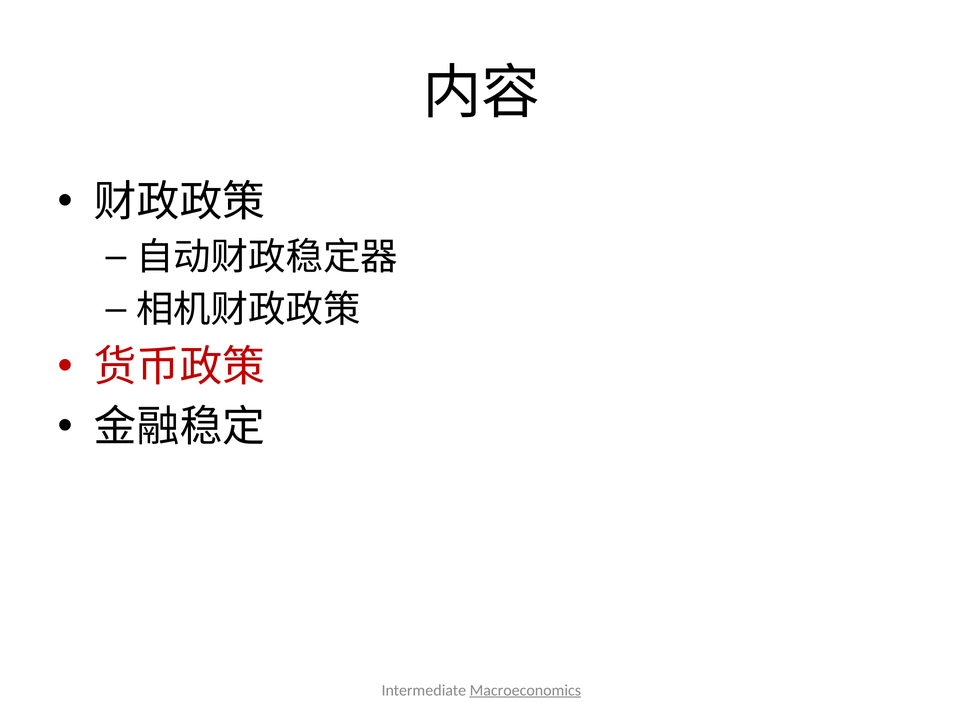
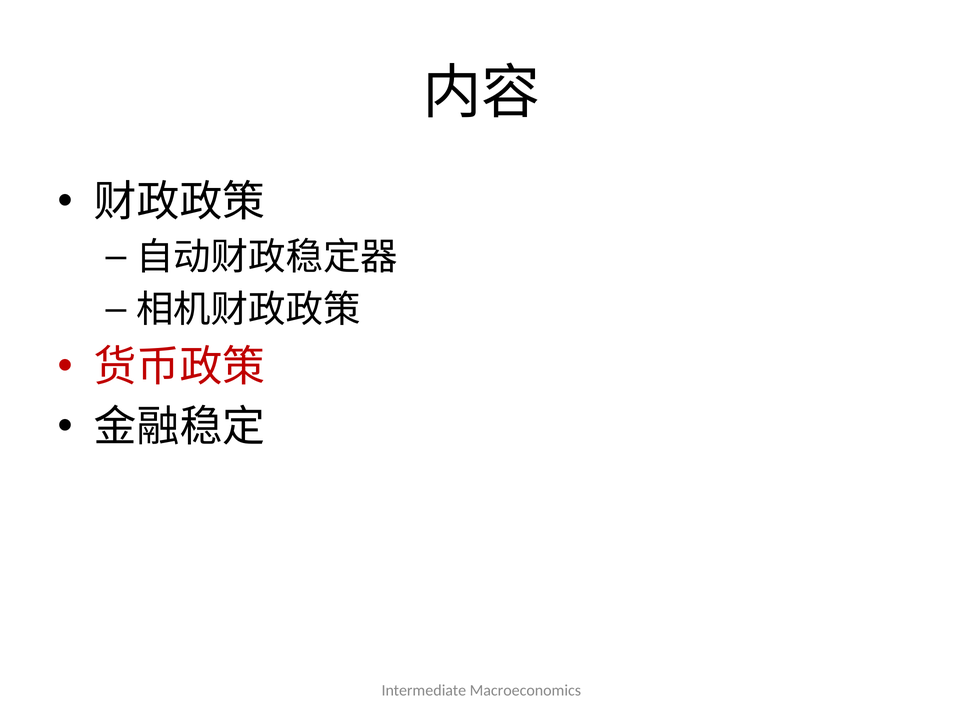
Macroeconomics underline: present -> none
